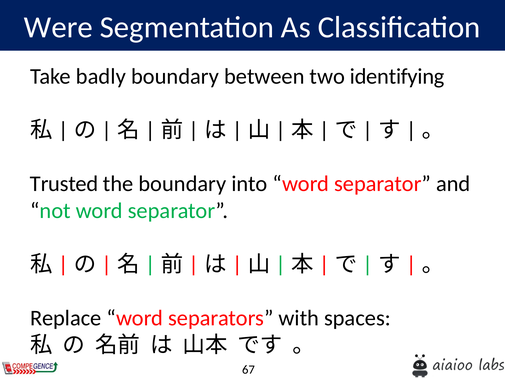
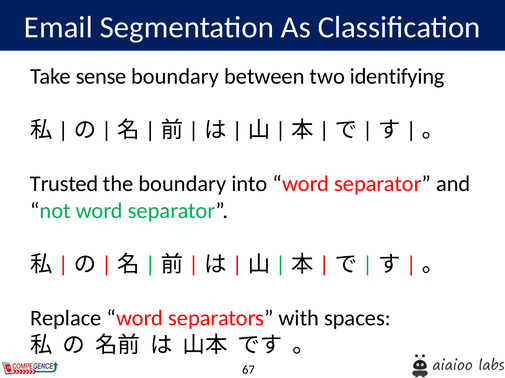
Were: Were -> Email
badly: badly -> sense
